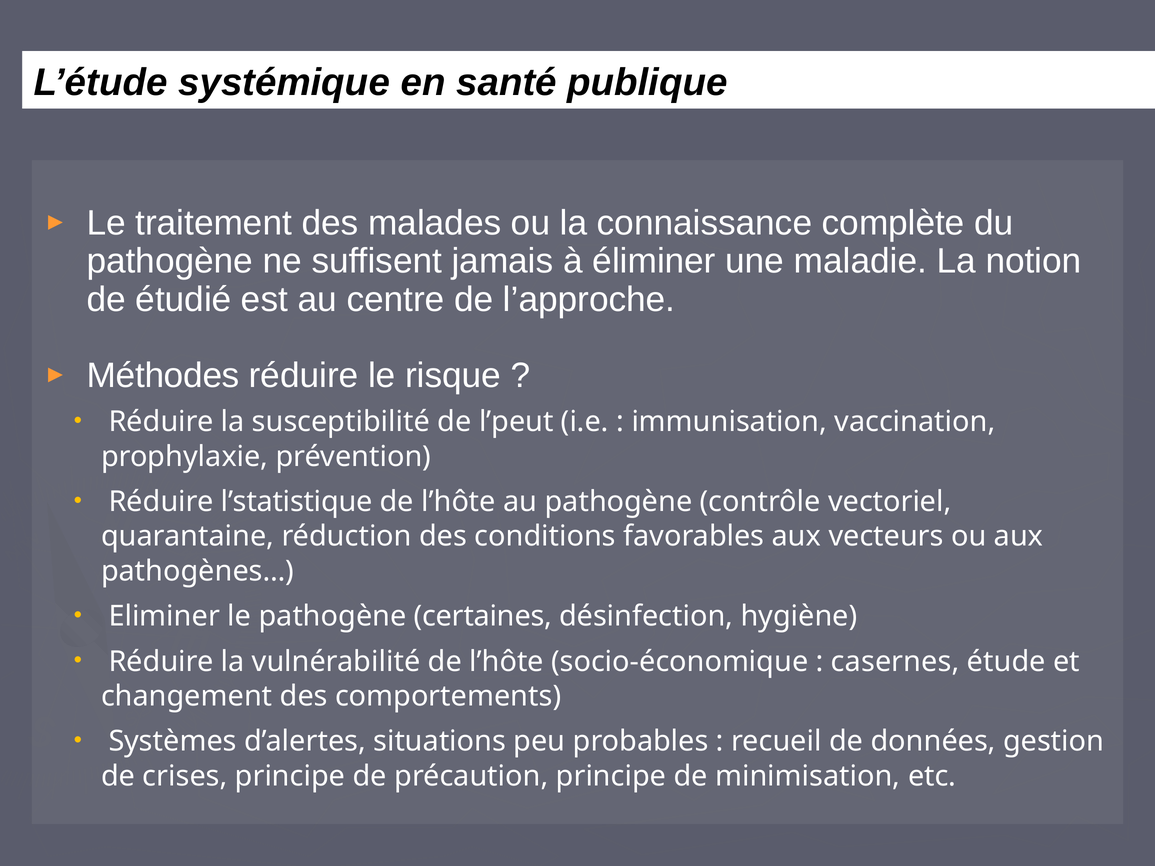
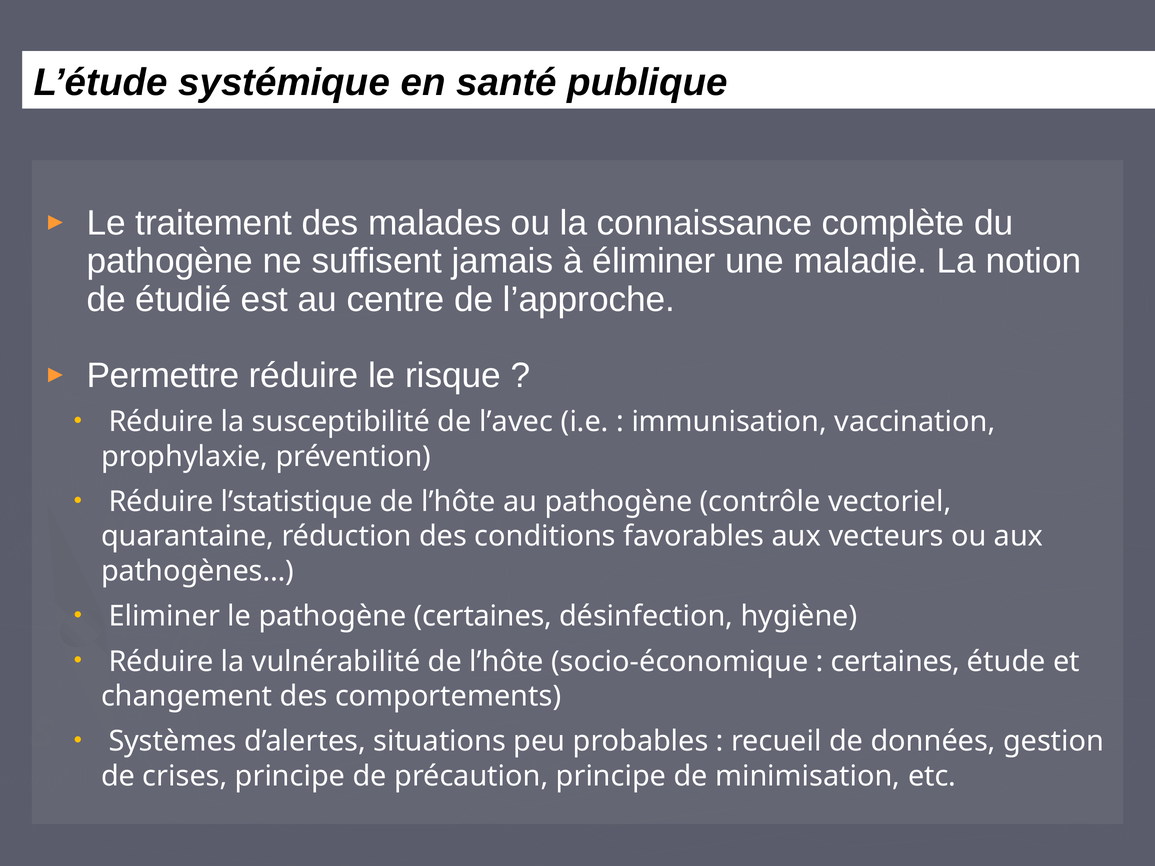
Méthodes: Méthodes -> Permettre
l’peut: l’peut -> l’avec
casernes at (895, 662): casernes -> certaines
